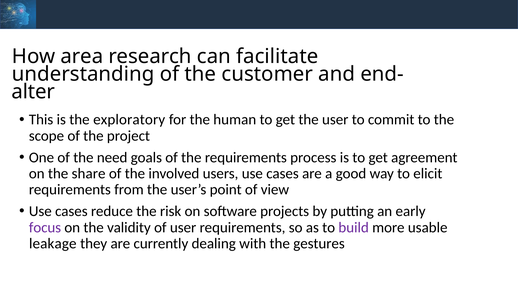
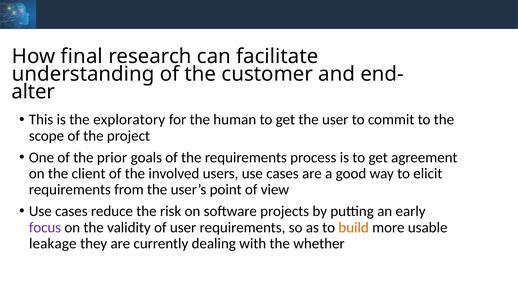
area: area -> final
need: need -> prior
share: share -> client
build colour: purple -> orange
gestures: gestures -> whether
